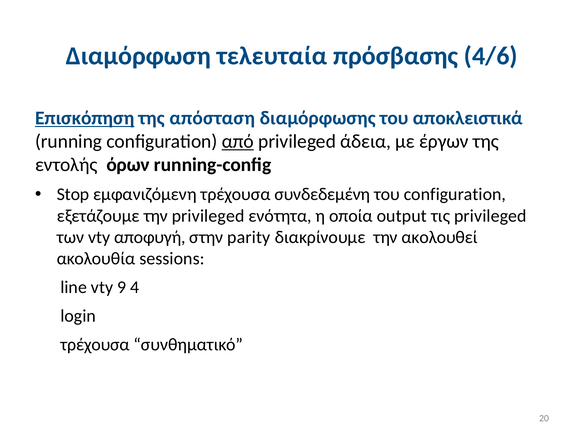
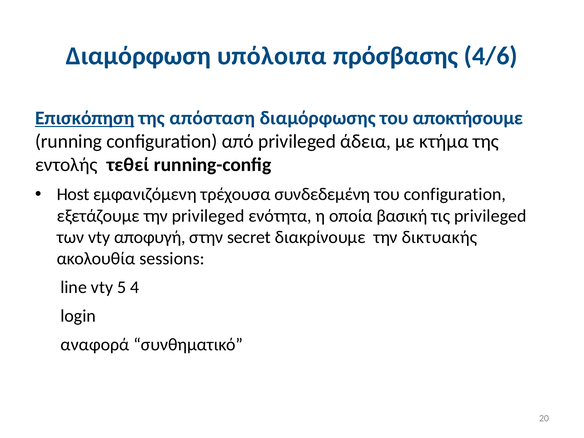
τελευταία: τελευταία -> υπόλοιπα
αποκλειστικά: αποκλειστικά -> αποκτήσουμε
από underline: present -> none
έργων: έργων -> κτήμα
όρων: όρων -> τεθεί
Stop: Stop -> Host
output: output -> βασική
parity: parity -> secret
ακολουθεί: ακολουθεί -> δικτυακής
9: 9 -> 5
τρέχουσα at (95, 345): τρέχουσα -> αναφορά
